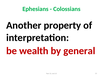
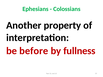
wealth: wealth -> before
general: general -> fullness
